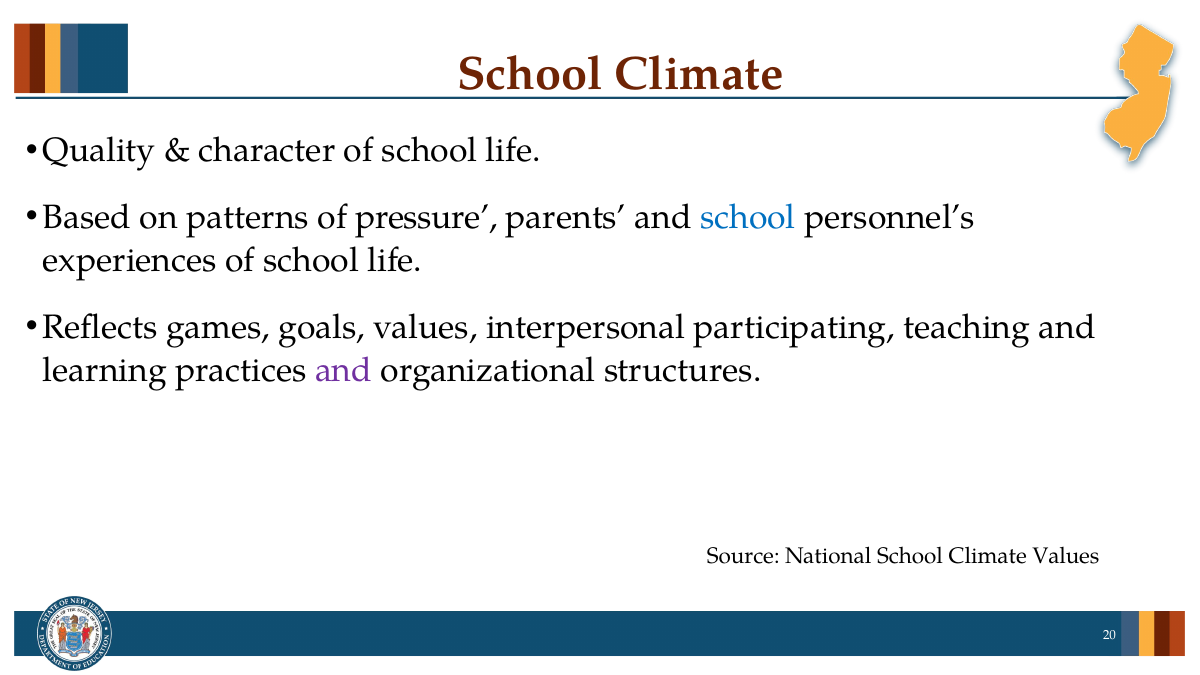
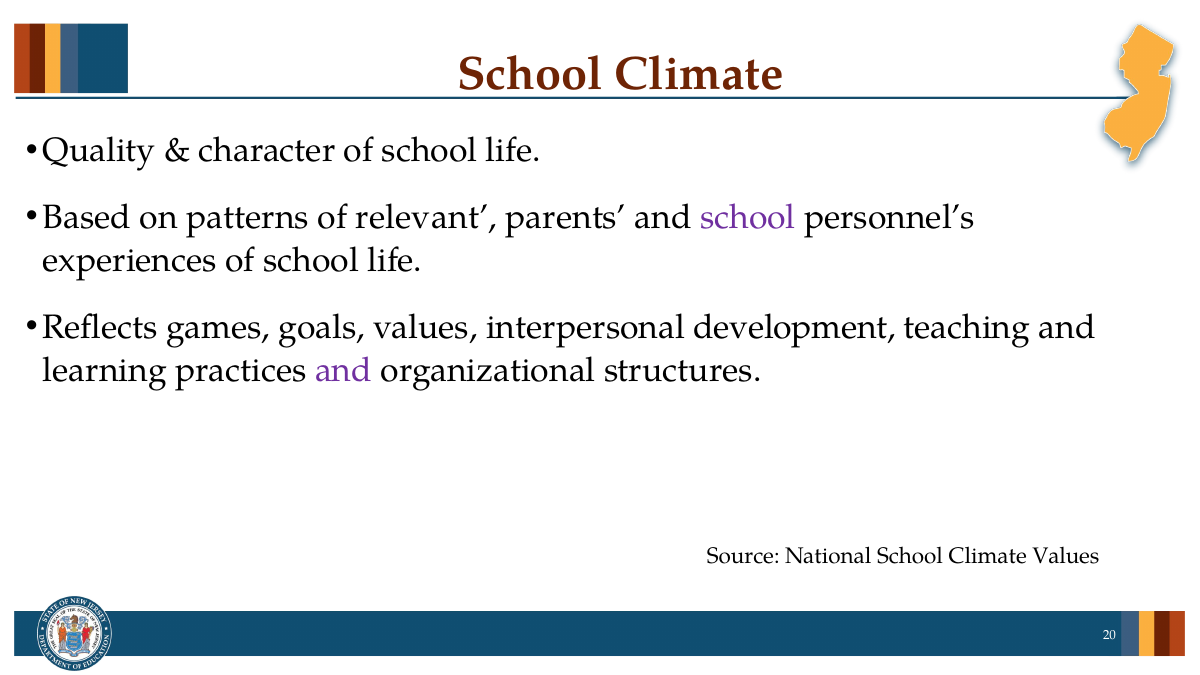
pressure: pressure -> relevant
school at (748, 217) colour: blue -> purple
participating: participating -> development
